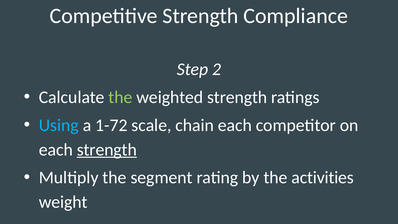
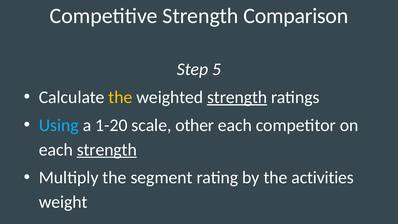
Compliance: Compliance -> Comparison
2: 2 -> 5
the at (120, 97) colour: light green -> yellow
strength at (237, 97) underline: none -> present
1-72: 1-72 -> 1-20
chain: chain -> other
